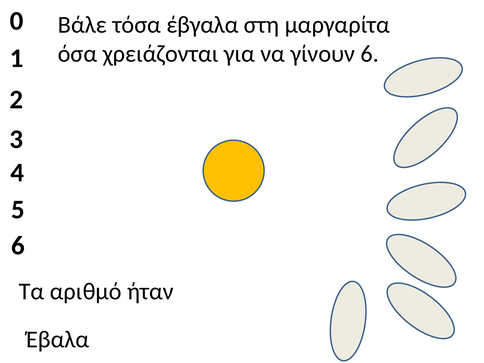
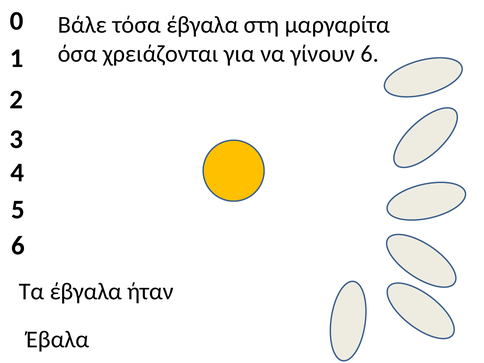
Τα αριθμό: αριθμό -> έβγαλα
